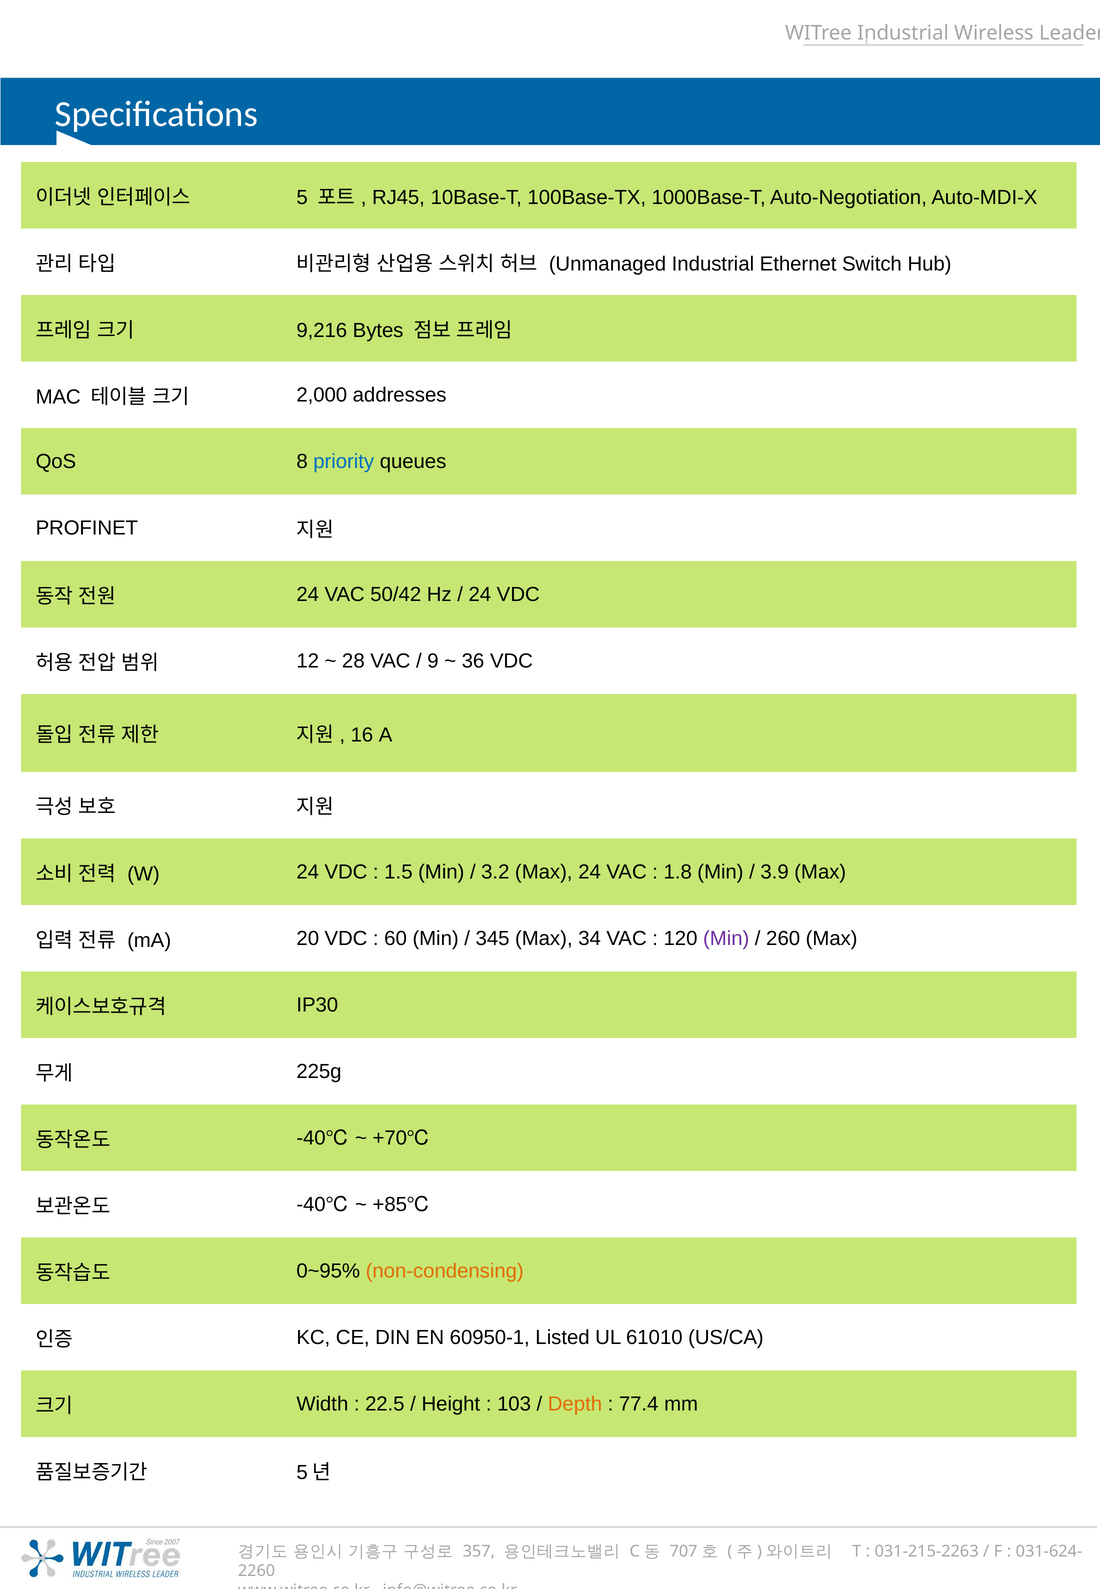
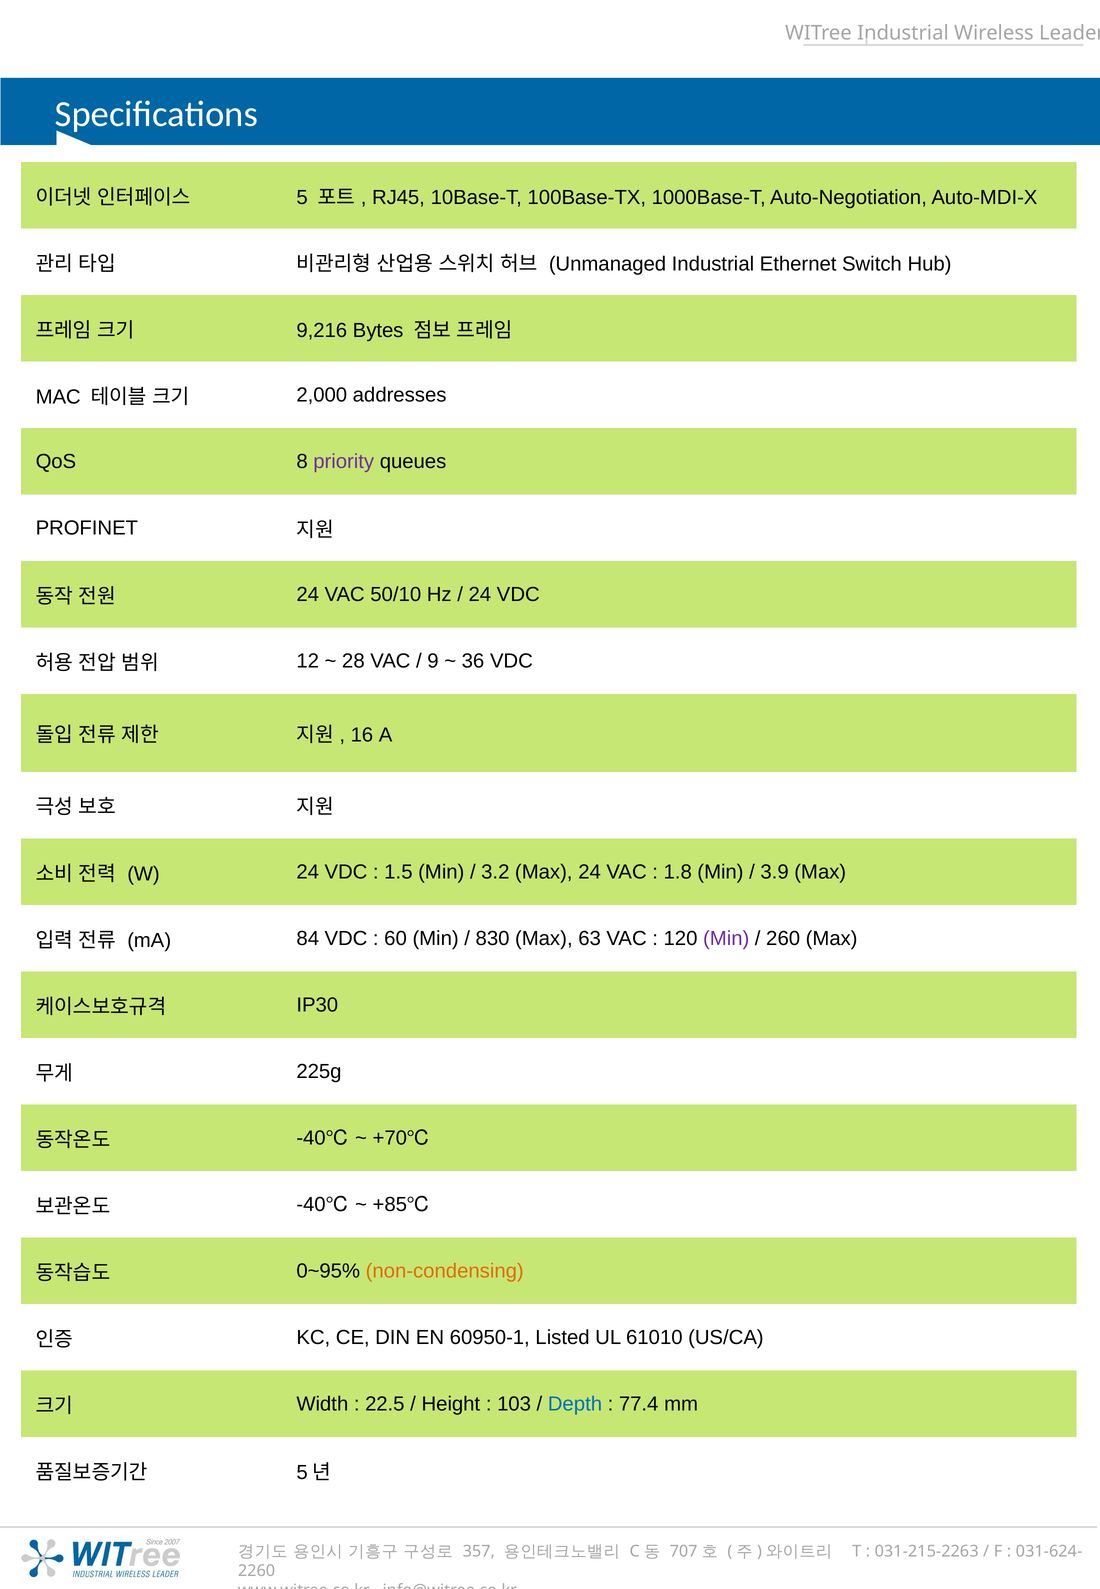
priority colour: blue -> purple
50/42: 50/42 -> 50/10
20: 20 -> 84
345: 345 -> 830
34: 34 -> 63
Depth colour: orange -> blue
